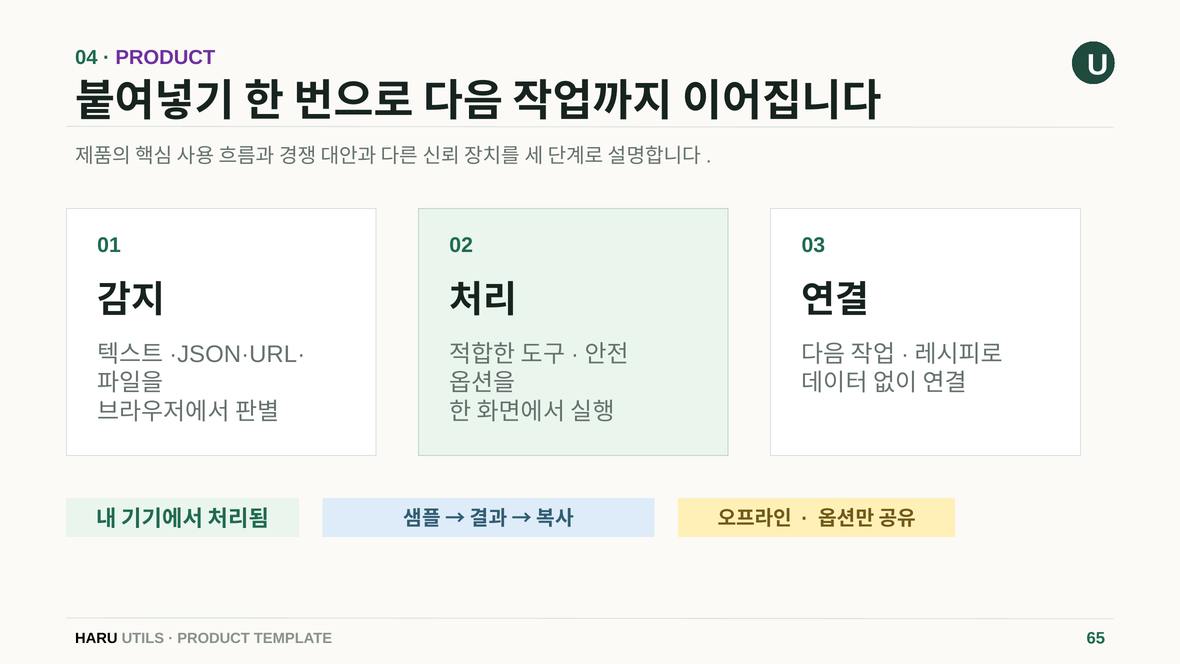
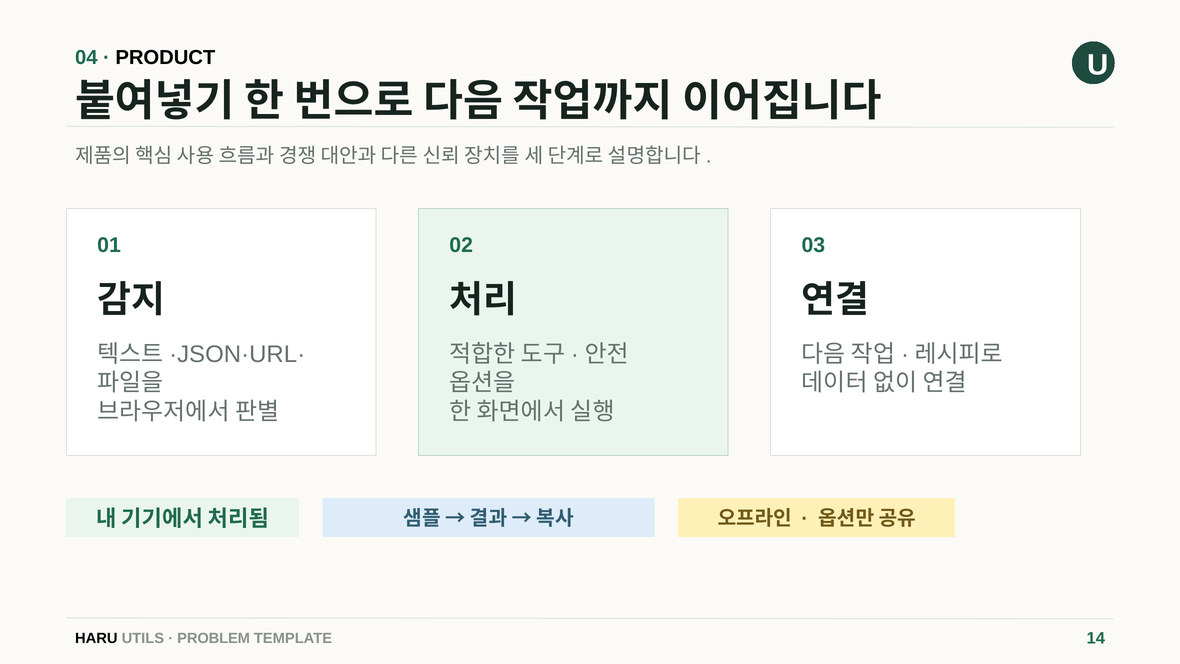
PRODUCT at (165, 58) colour: purple -> black
PRODUCT at (214, 638): PRODUCT -> PROBLEM
65: 65 -> 14
